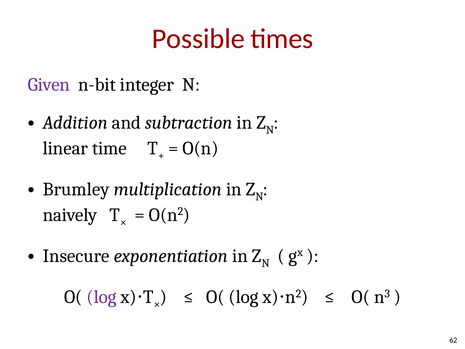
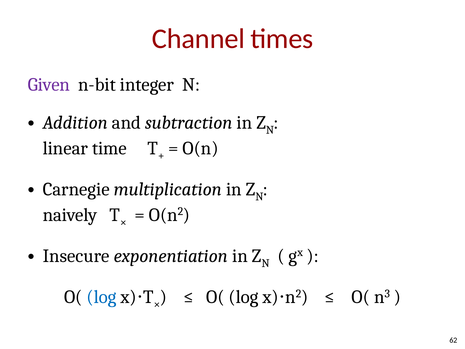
Possible: Possible -> Channel
Brumley: Brumley -> Carnegie
log at (102, 297) colour: purple -> blue
